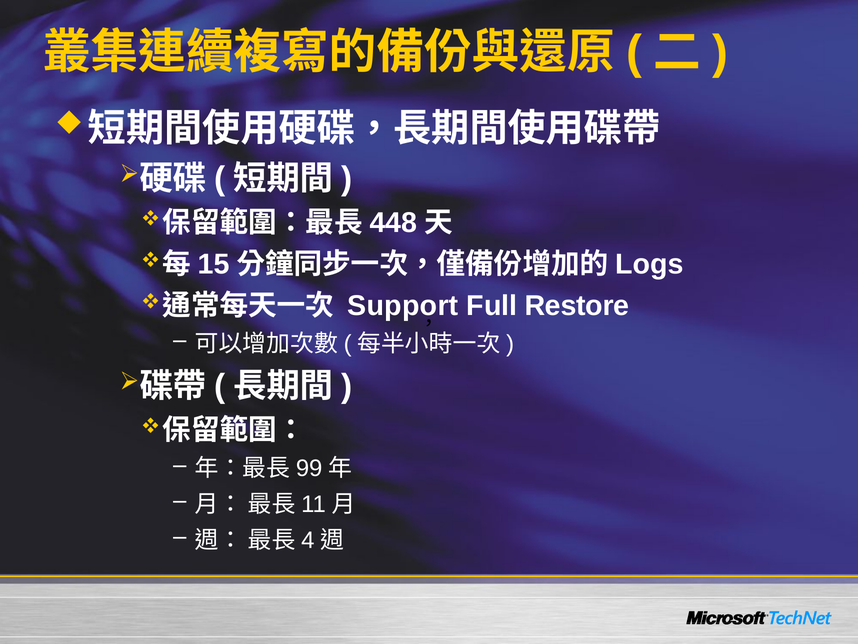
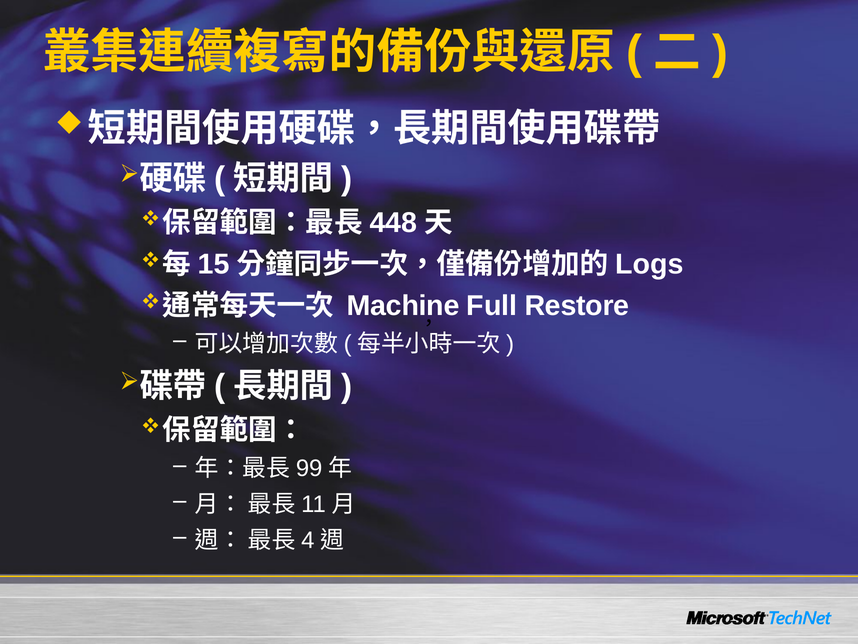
Support: Support -> Machine
